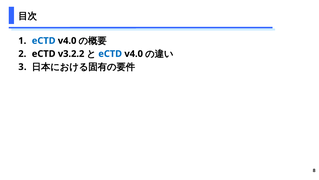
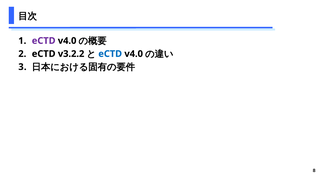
eCTD at (44, 41) colour: blue -> purple
